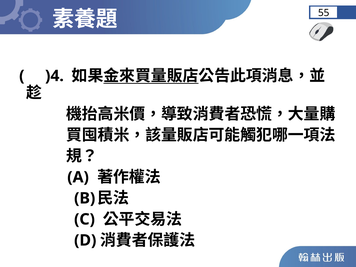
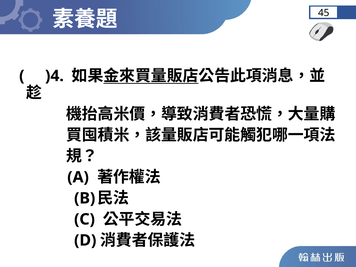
55: 55 -> 45
